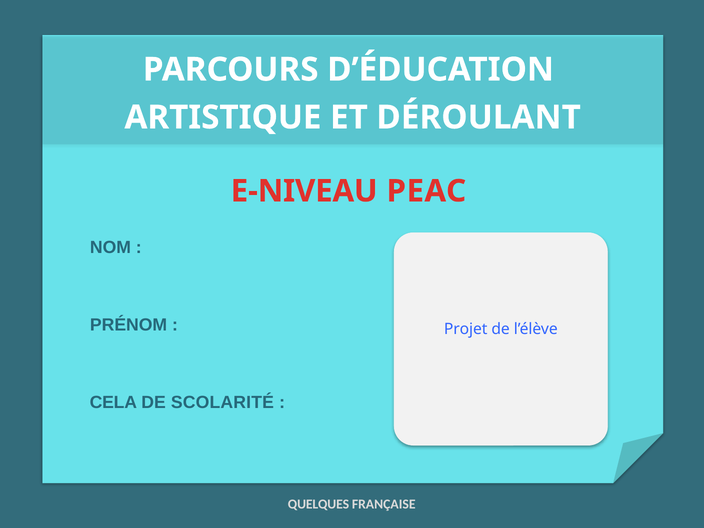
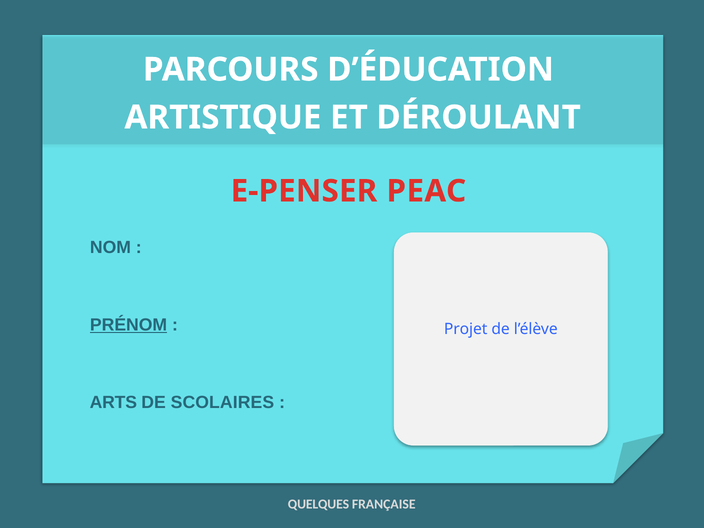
E-NIVEAU: E-NIVEAU -> E-PENSER
PRÉNOM underline: none -> present
CELA: CELA -> ARTS
SCOLARITÉ: SCOLARITÉ -> SCOLAIRES
